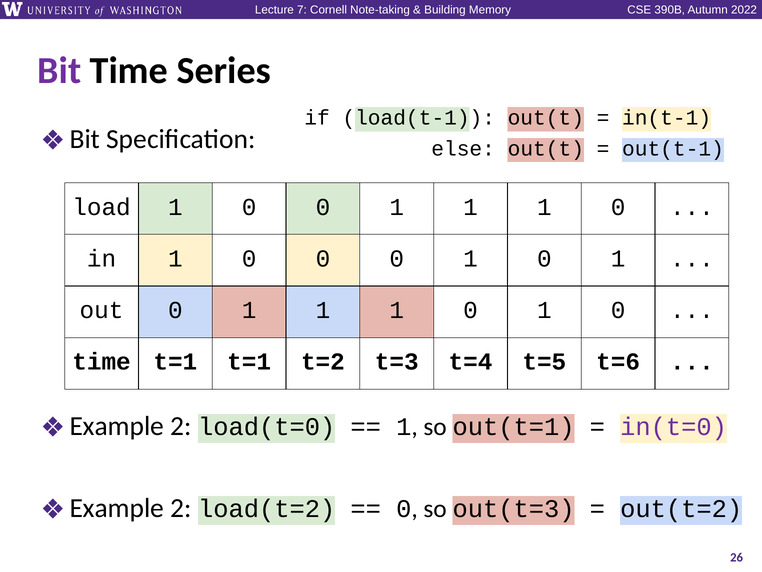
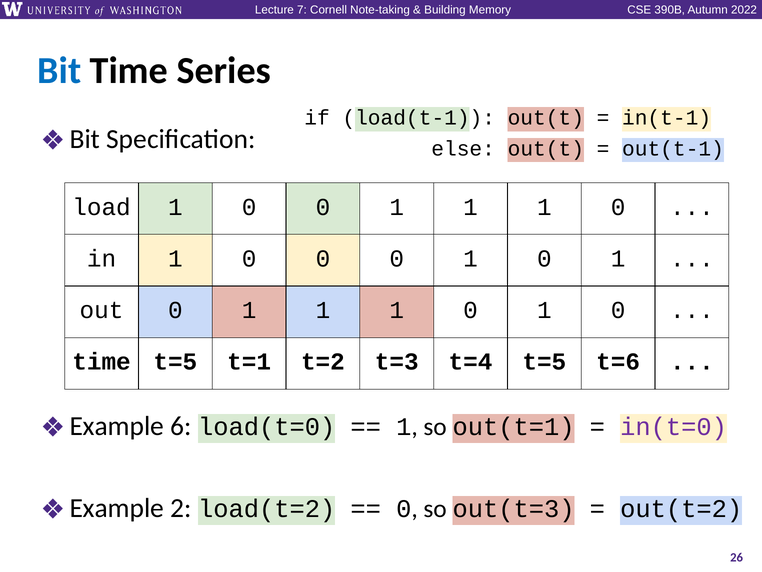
Bit colour: purple -> blue
time t=1: t=1 -> t=5
2 at (181, 426): 2 -> 6
